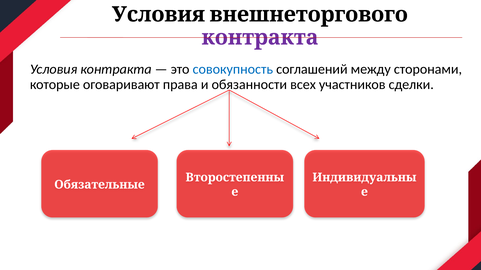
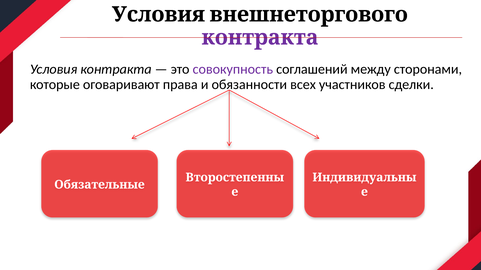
совокупность colour: blue -> purple
